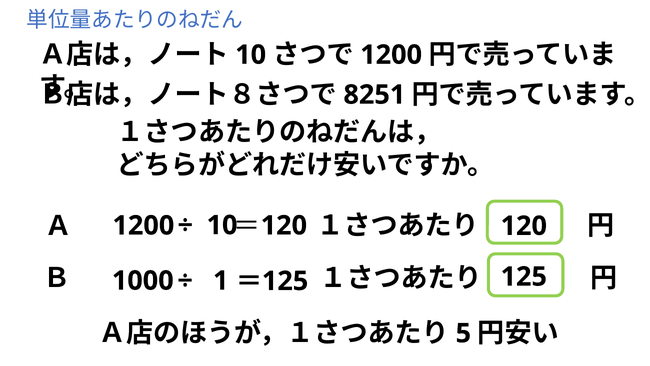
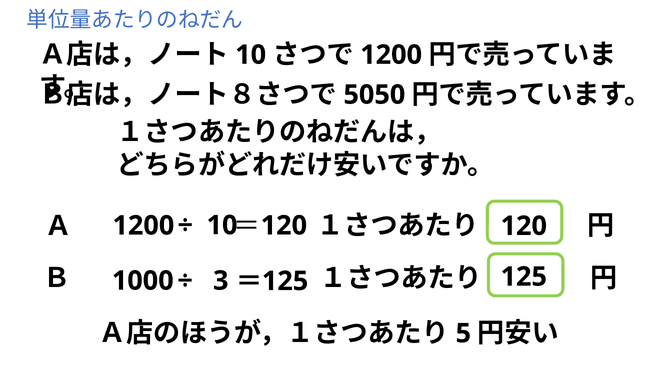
8251: 8251 -> 5050
1: 1 -> 3
